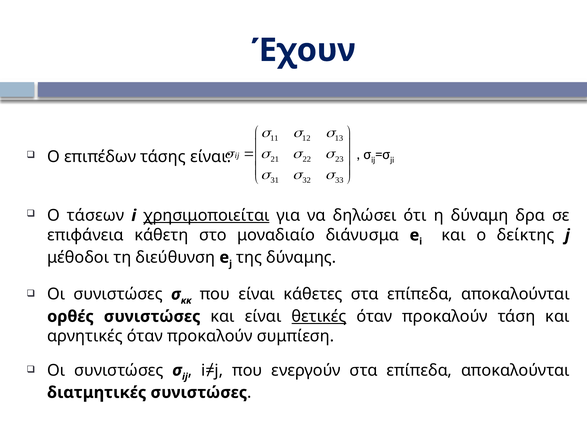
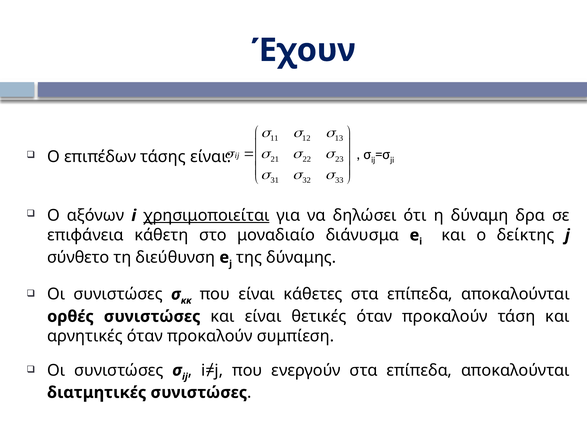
τάσεων: τάσεων -> αξόνων
μέθοδοι: μέθοδοι -> σύνθετο
θετικές underline: present -> none
